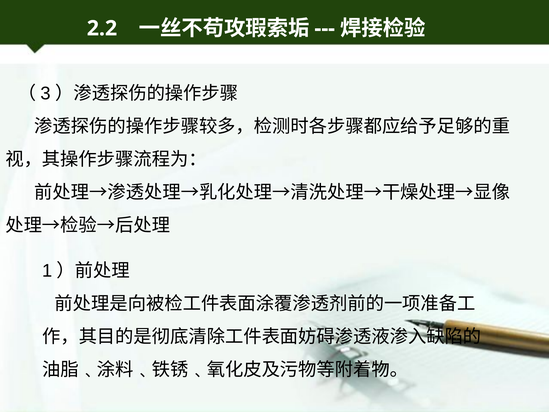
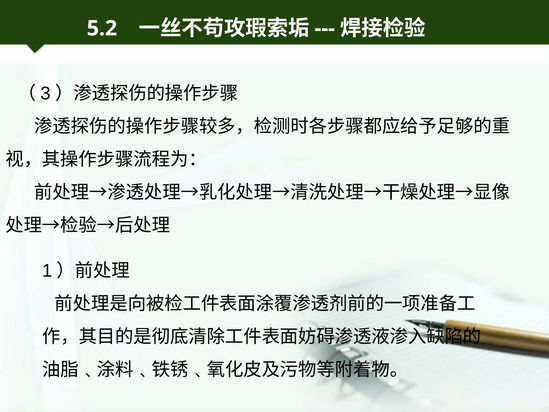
2.2: 2.2 -> 5.2
